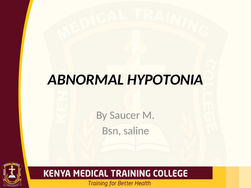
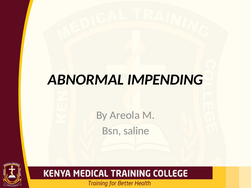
HYPOTONIA: HYPOTONIA -> IMPENDING
Saucer: Saucer -> Areola
